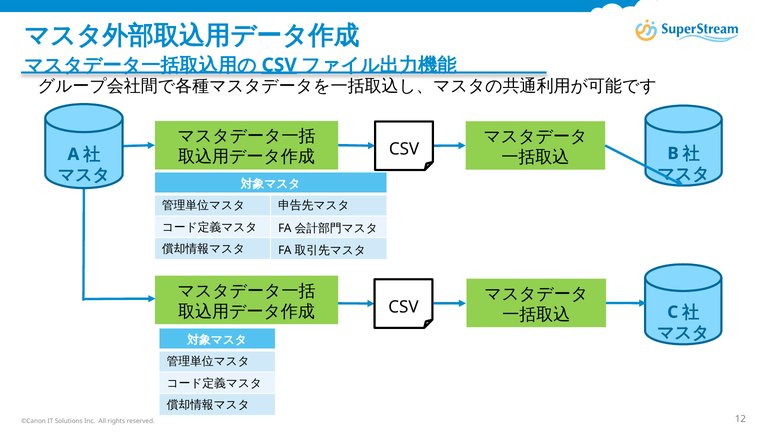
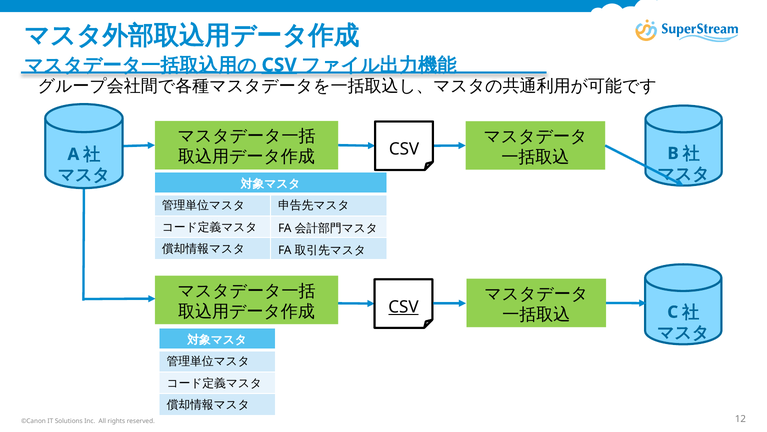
CSV at (403, 307) underline: none -> present
